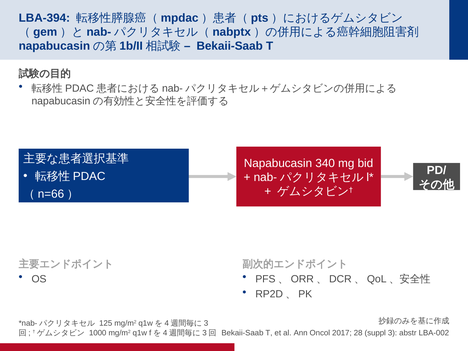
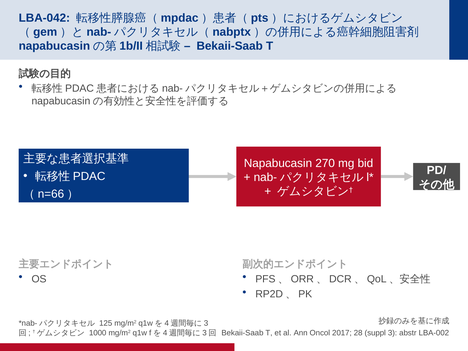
LBA-394: LBA-394 -> LBA-042
340: 340 -> 270
